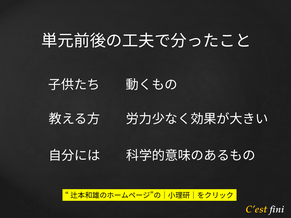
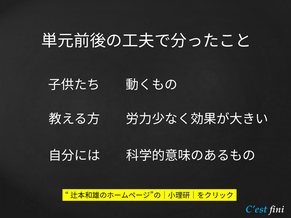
C’est colour: yellow -> light blue
